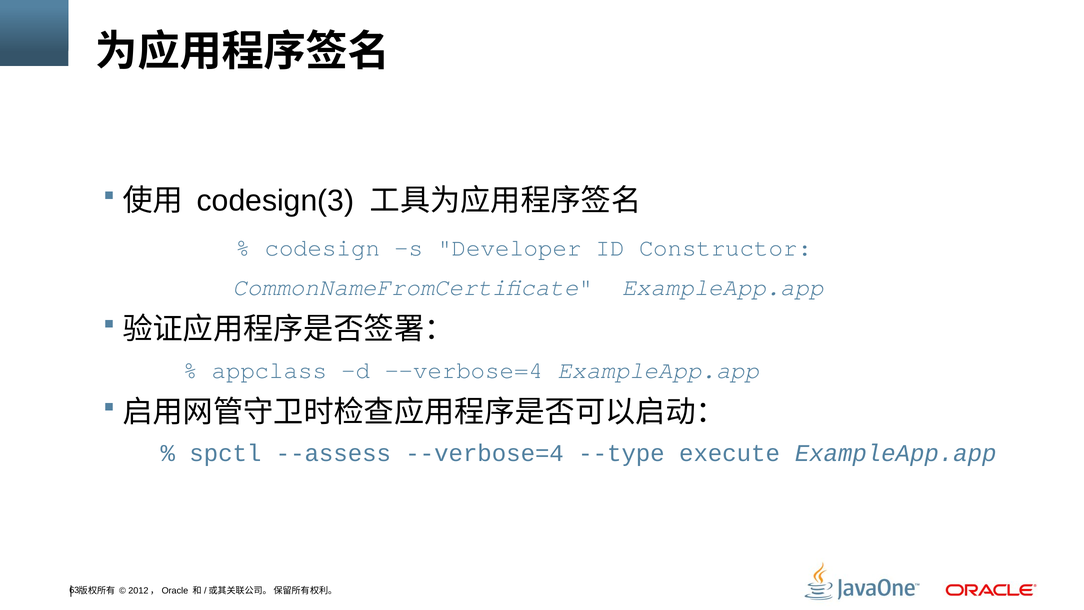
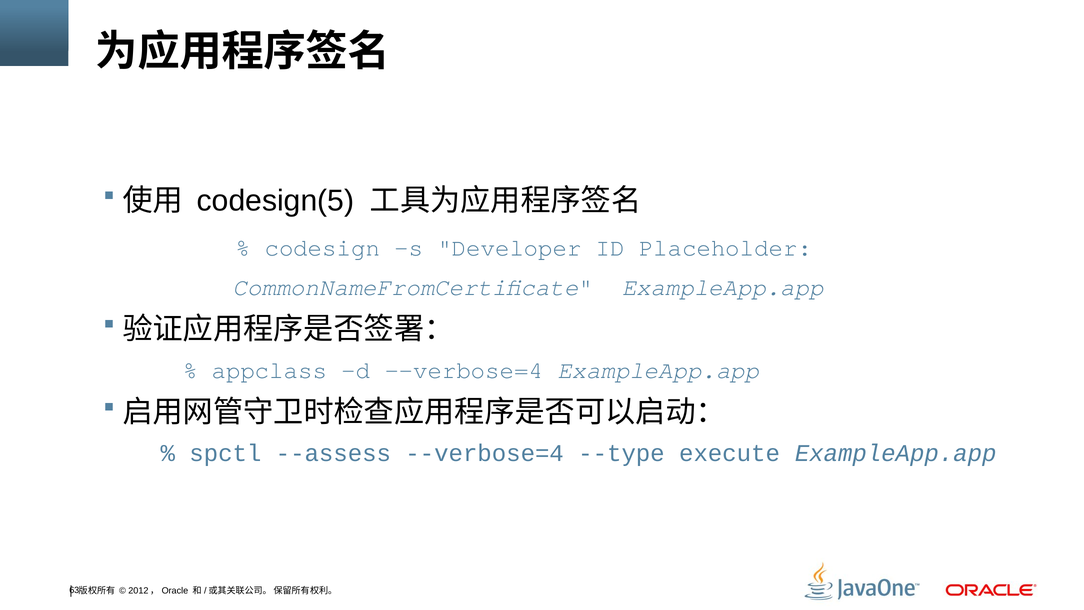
codesign(3: codesign(3 -> codesign(5
Constructor: Constructor -> Placeholder
